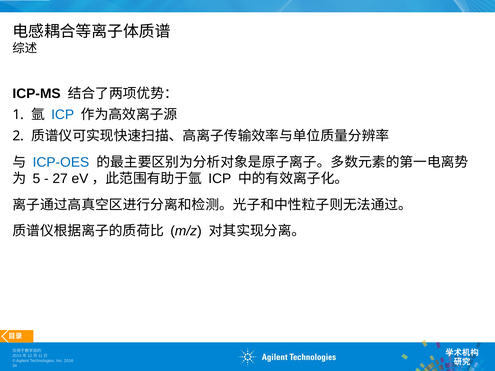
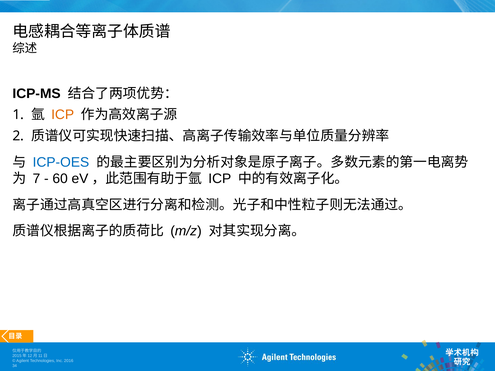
ICP at (63, 115) colour: blue -> orange
5: 5 -> 7
27: 27 -> 60
